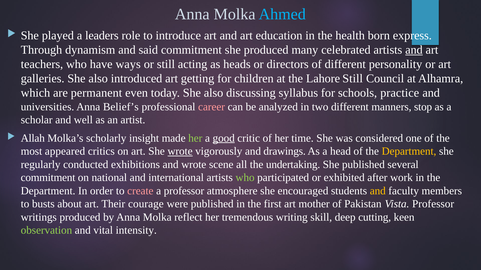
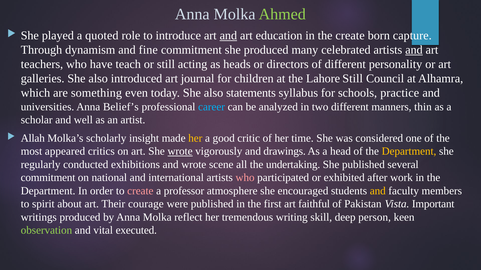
Ahmed colour: light blue -> light green
leaders: leaders -> quoted
and at (228, 35) underline: none -> present
the health: health -> create
express: express -> capture
said: said -> fine
ways: ways -> teach
getting: getting -> journal
permanent: permanent -> something
discussing: discussing -> statements
career colour: pink -> light blue
stop: stop -> thin
her at (195, 138) colour: light green -> yellow
good underline: present -> none
who at (245, 178) colour: light green -> pink
busts: busts -> spirit
mother: mother -> faithful
Vista Professor: Professor -> Important
cutting: cutting -> person
intensity: intensity -> executed
